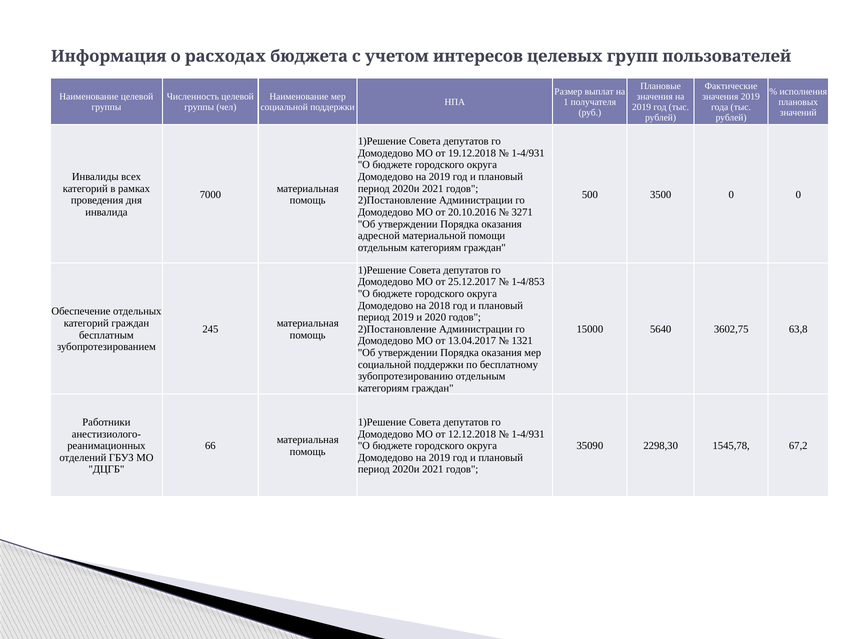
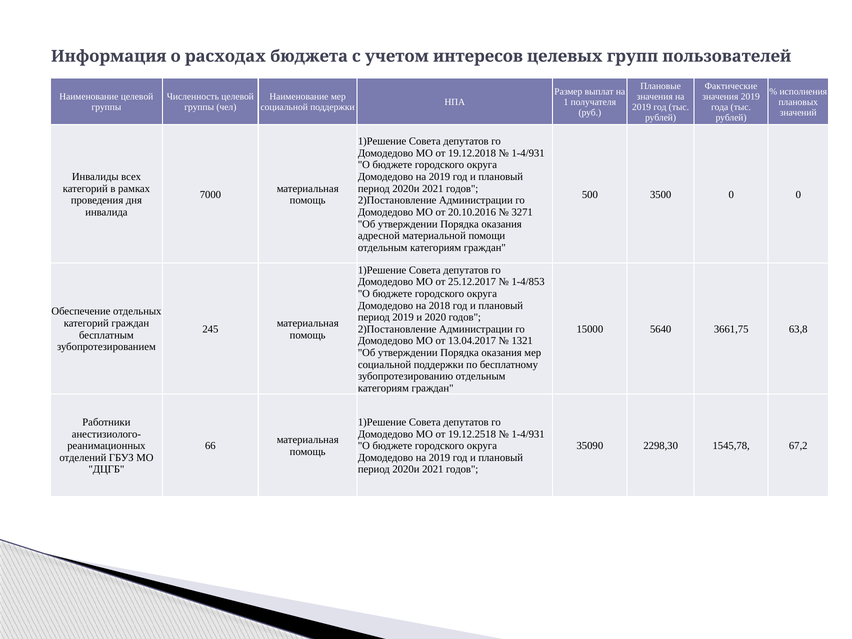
3602,75: 3602,75 -> 3661,75
12.12.2018: 12.12.2018 -> 19.12.2518
